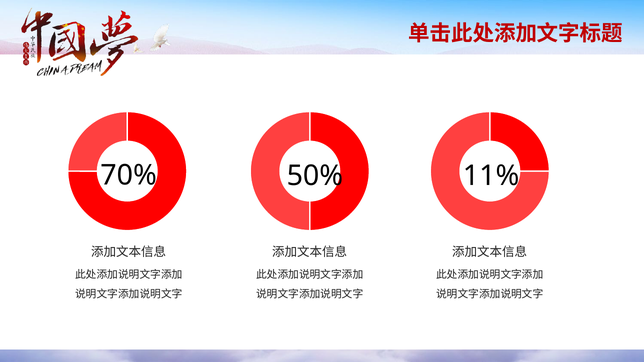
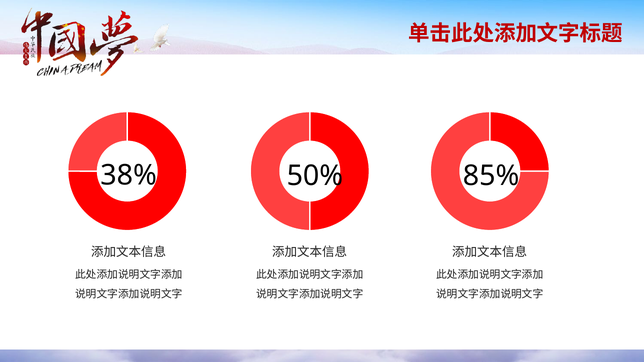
70%: 70% -> 38%
11%: 11% -> 85%
